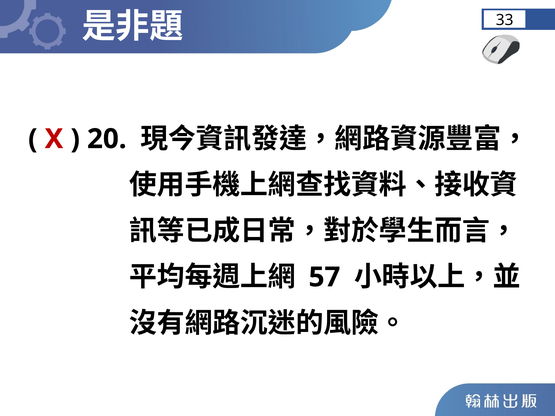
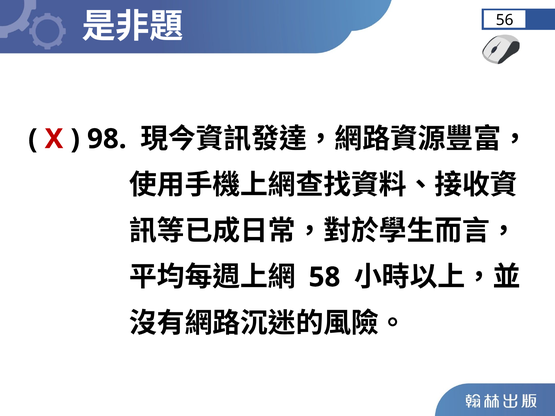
33: 33 -> 56
20: 20 -> 98
57: 57 -> 58
